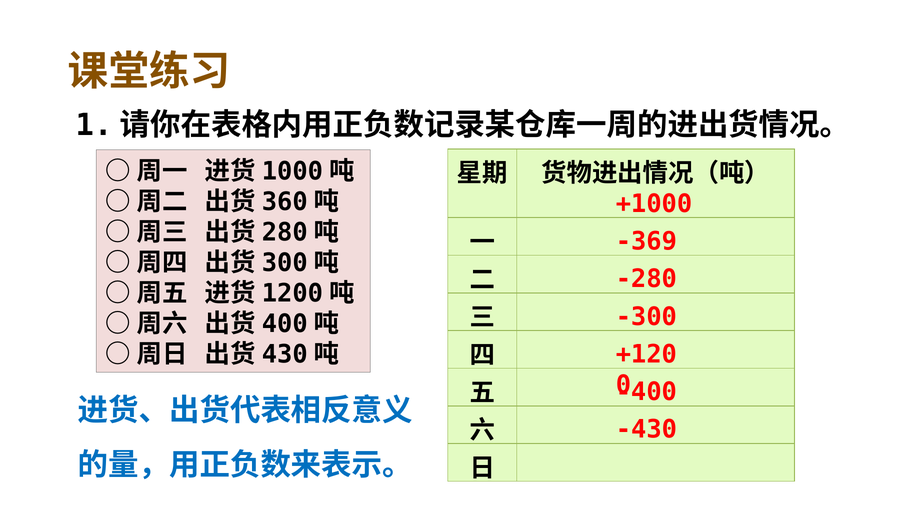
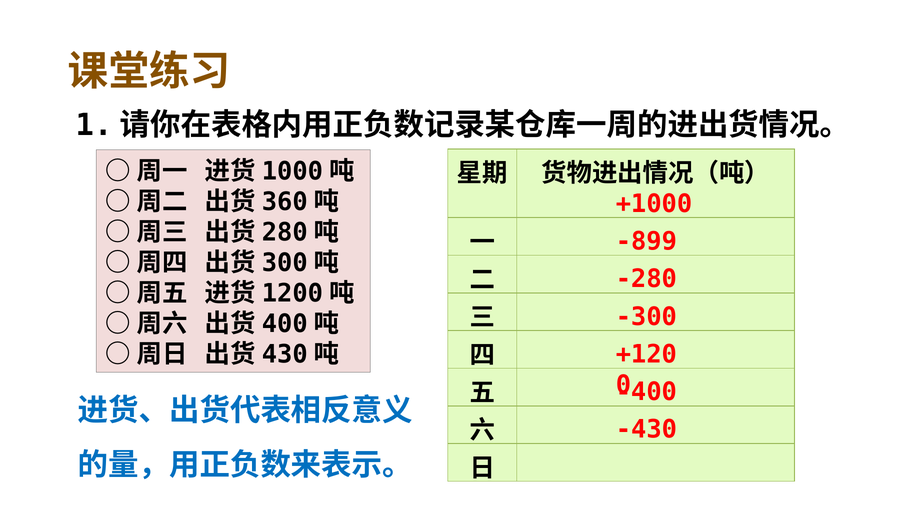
-369: -369 -> -899
